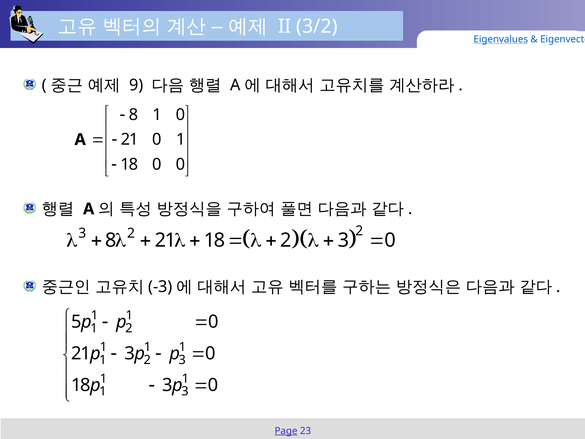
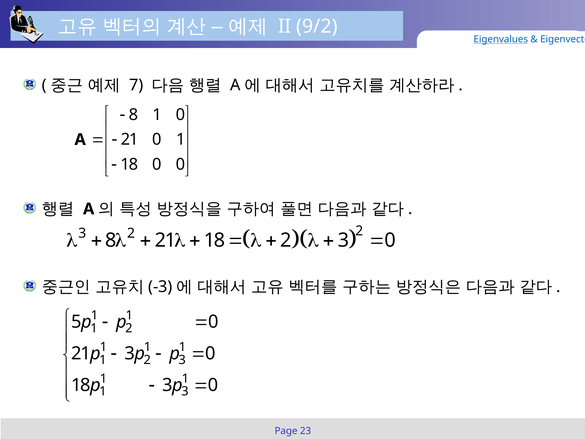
3/2: 3/2 -> 9/2
9: 9 -> 7
Page underline: present -> none
